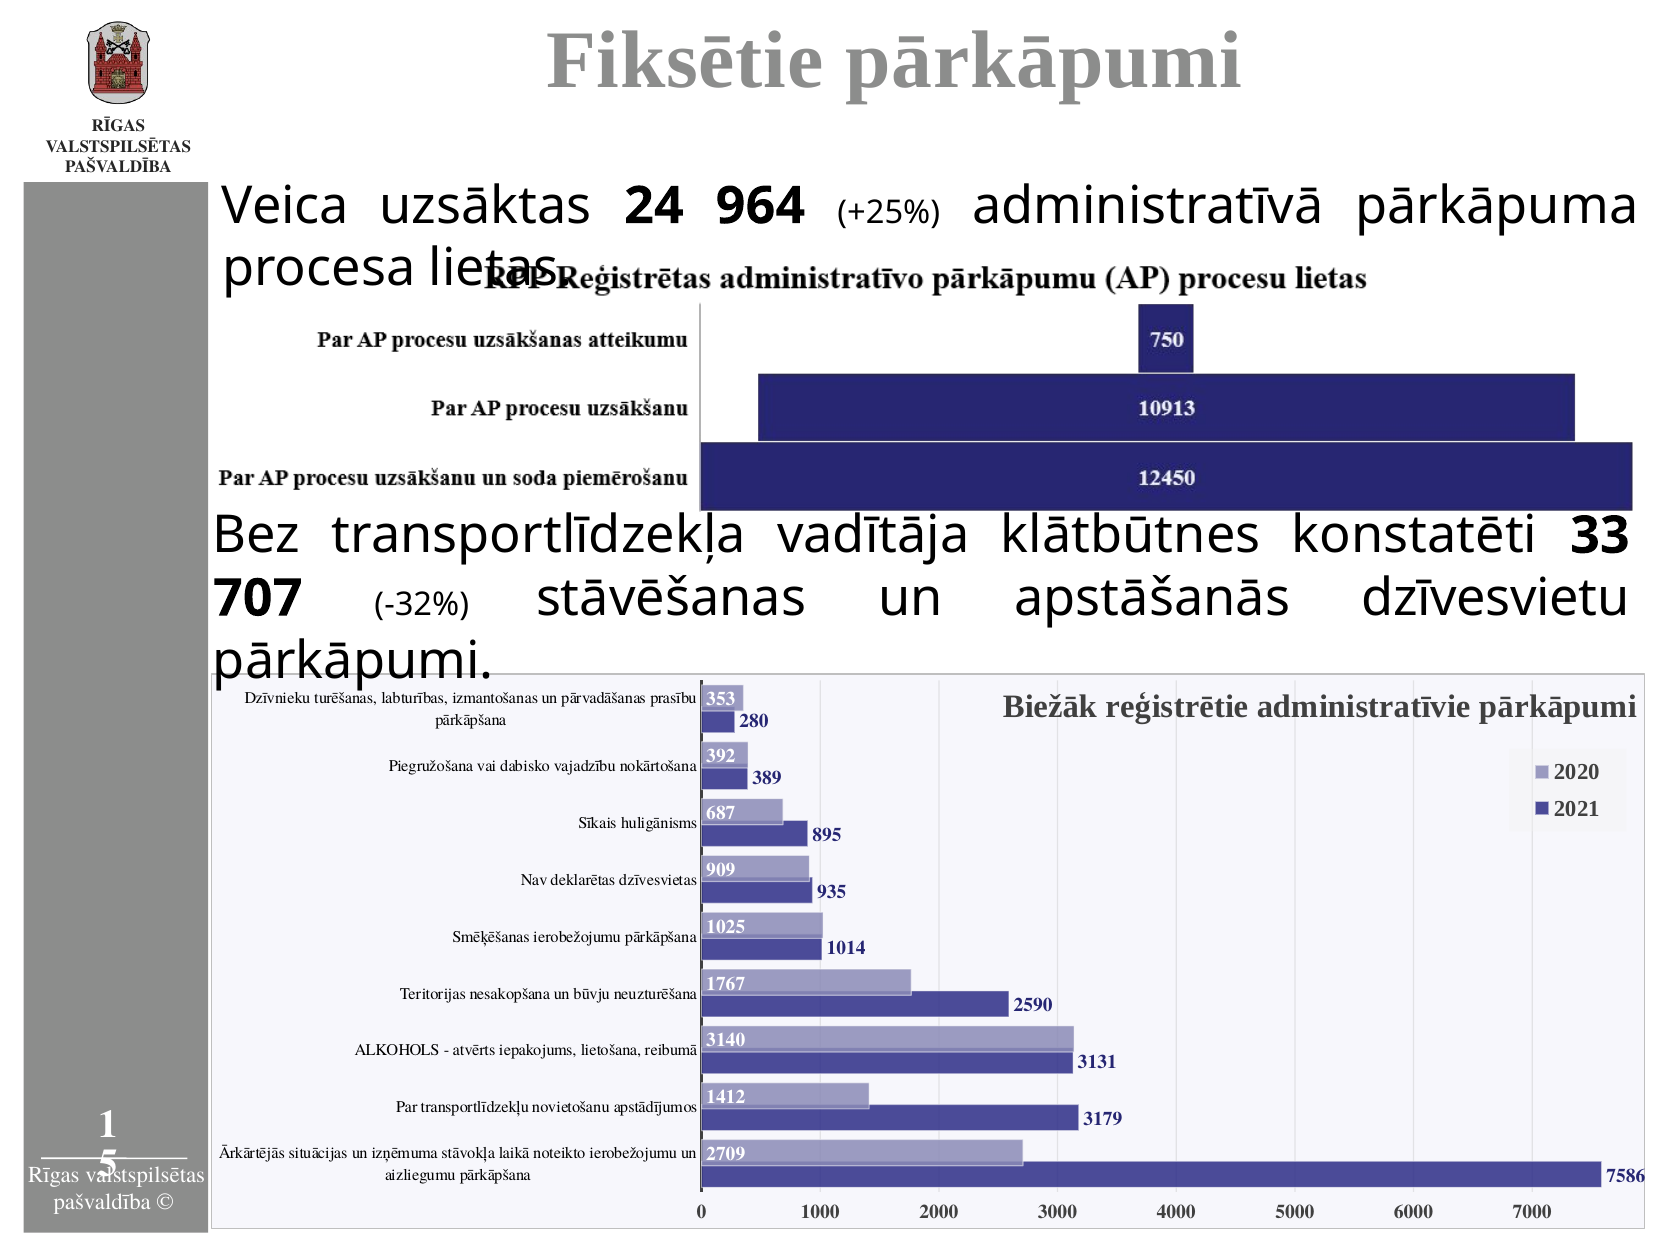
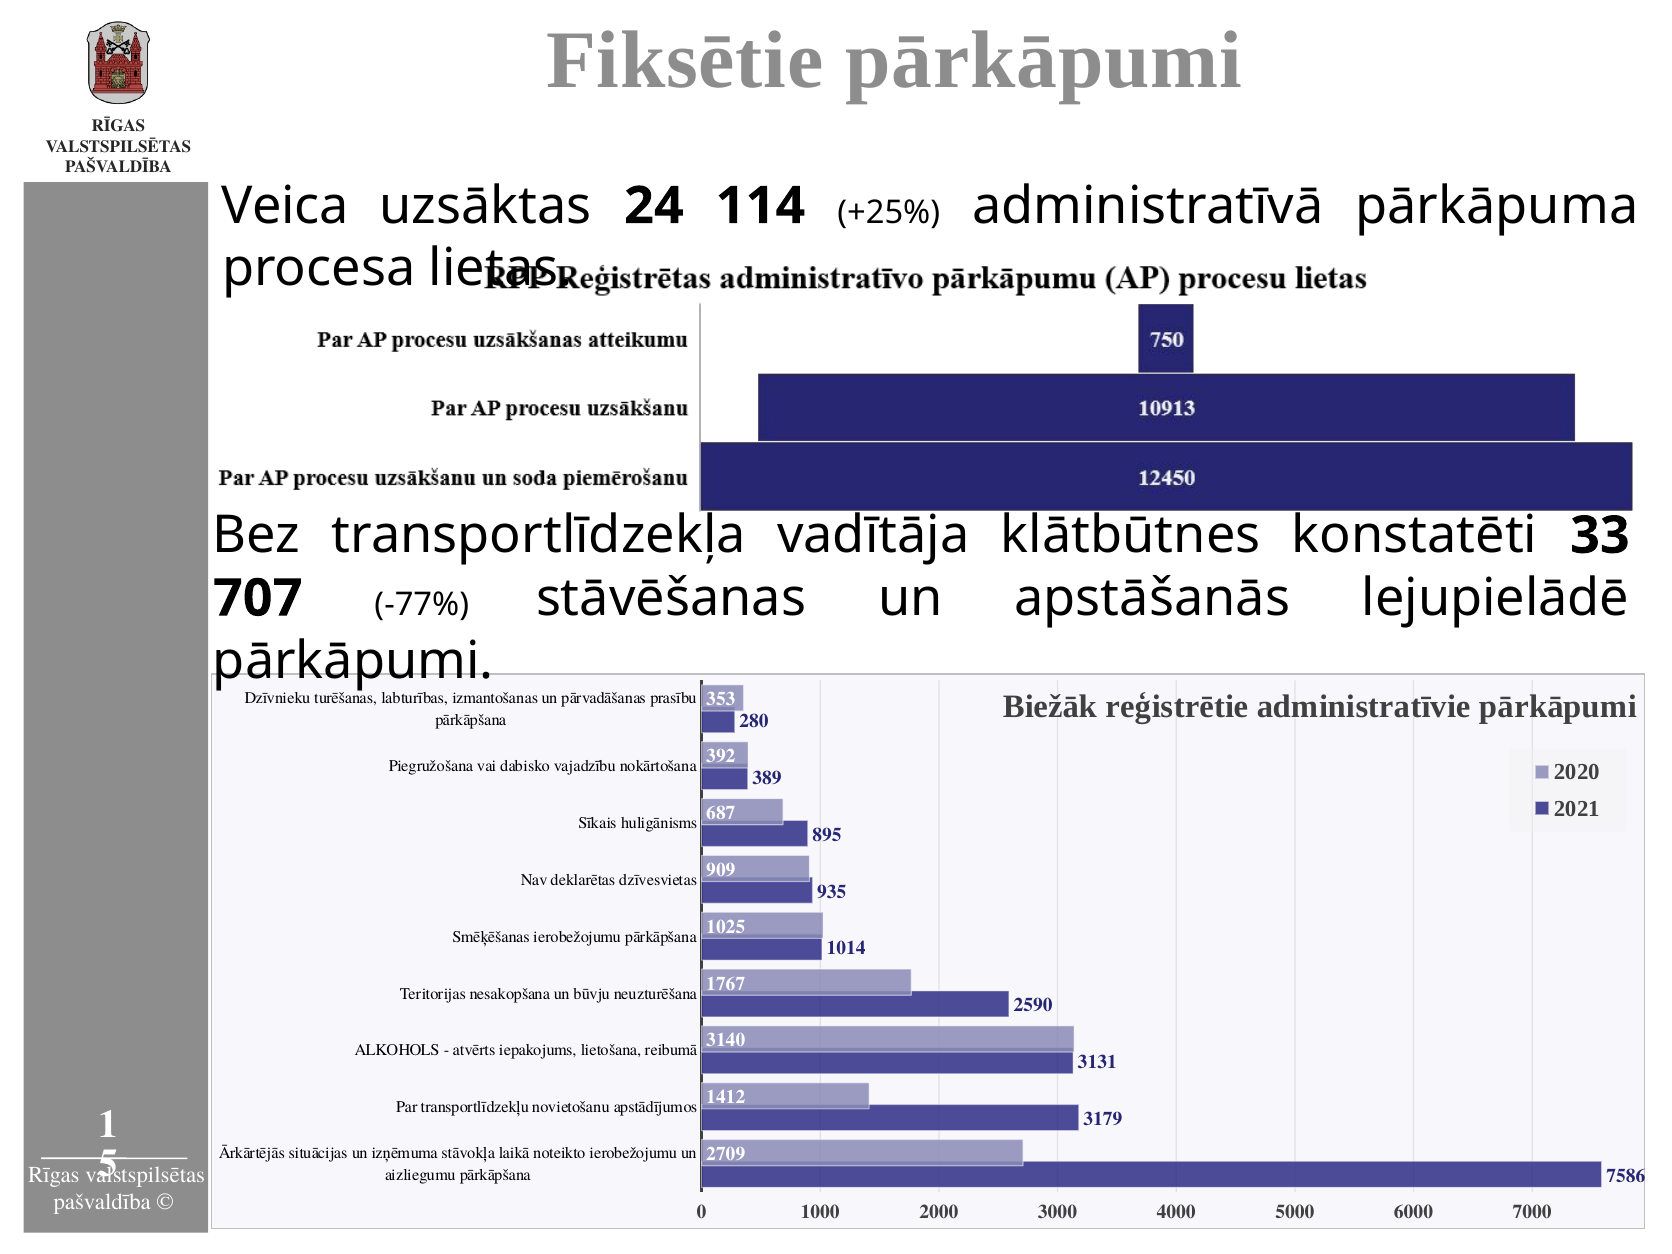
964: 964 -> 114
-32%: -32% -> -77%
dzīvesvietu: dzīvesvietu -> lejupielādē
